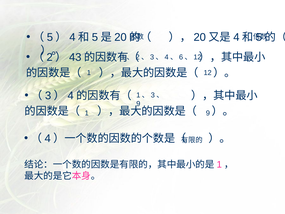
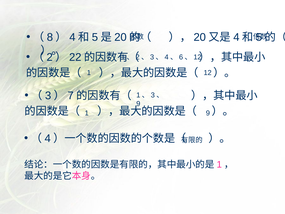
5 at (50, 37): 5 -> 8
43: 43 -> 22
4 at (71, 96): 4 -> 7
